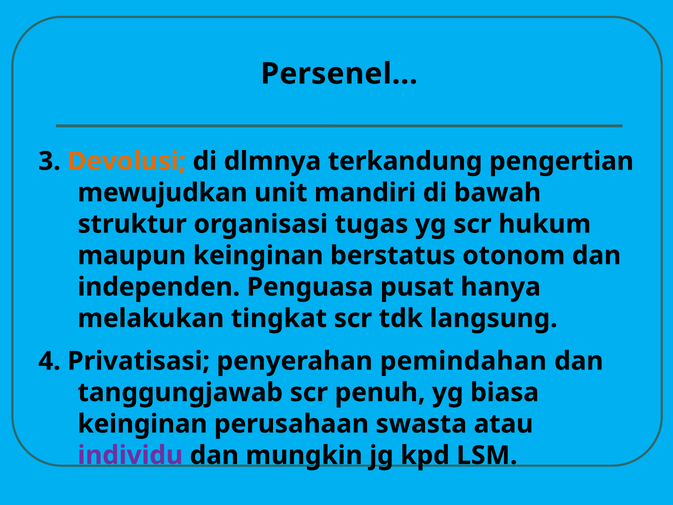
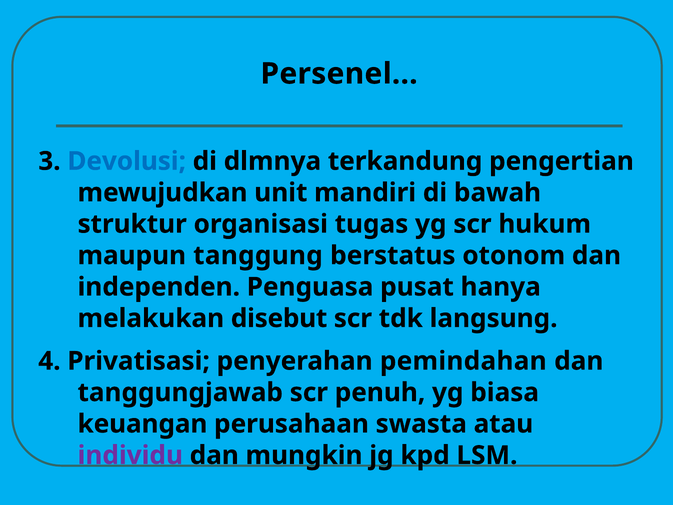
Devolusi colour: orange -> blue
maupun keinginan: keinginan -> tanggung
tingkat: tingkat -> disebut
keinginan at (142, 424): keinginan -> keuangan
